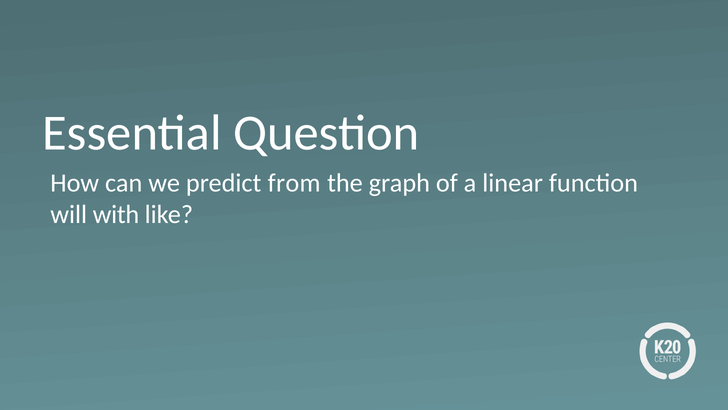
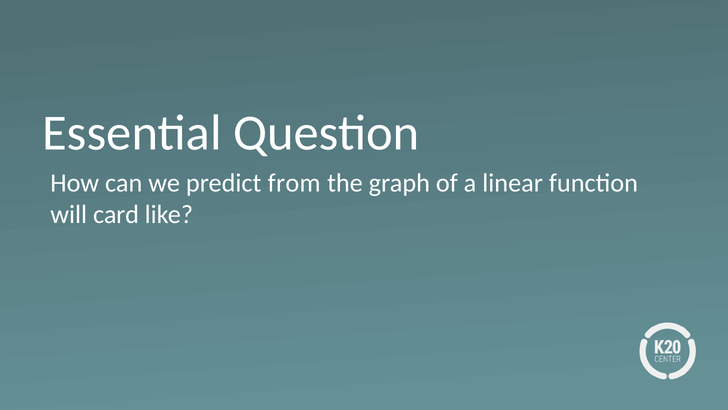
with: with -> card
